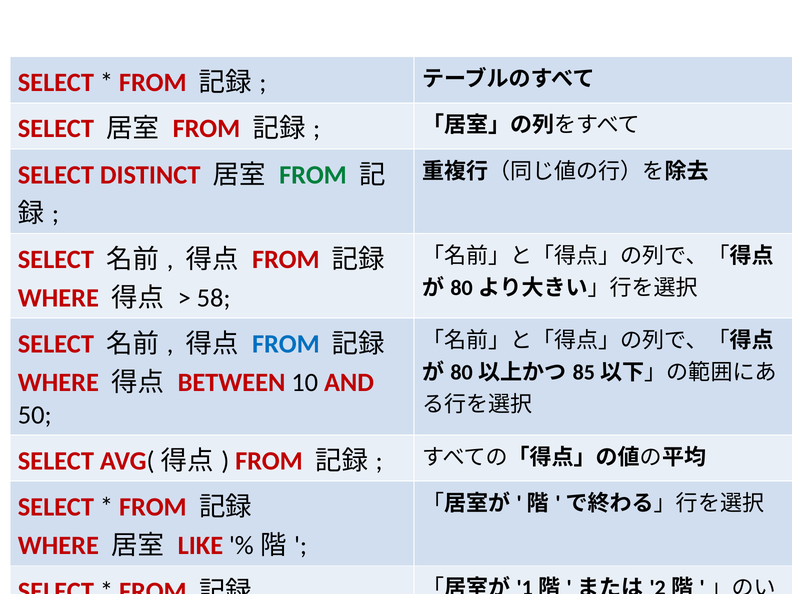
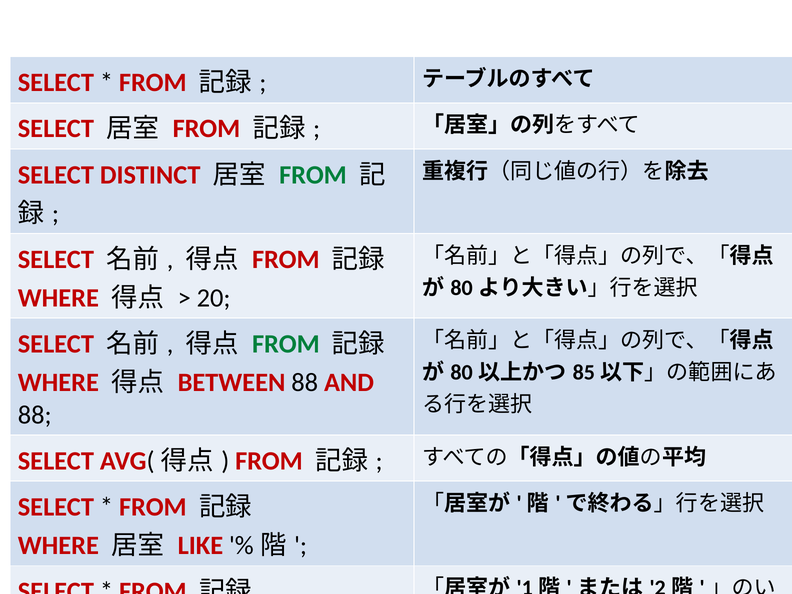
58: 58 -> 20
FROM at (286, 344) colour: blue -> green
BETWEEN 10: 10 -> 88
50 at (35, 415): 50 -> 88
